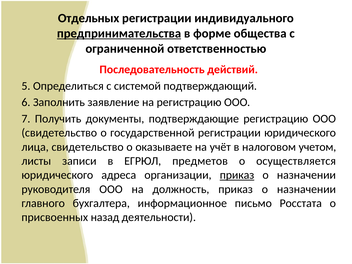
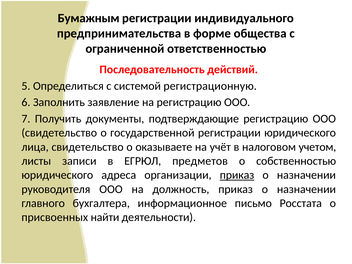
Отдельных: Отдельных -> Бумажным
предпринимательства underline: present -> none
подтверждающий: подтверждающий -> регистрационную
осуществляется: осуществляется -> собственностью
назад: назад -> найти
